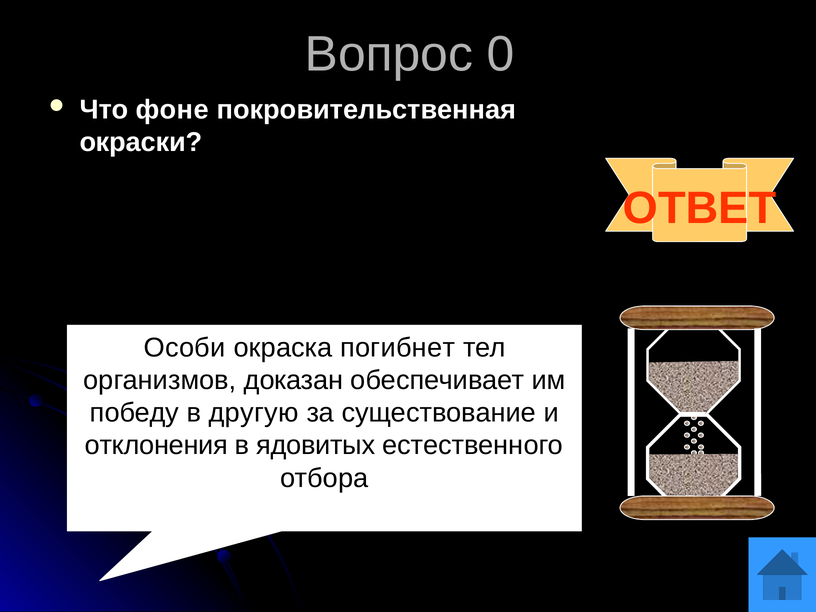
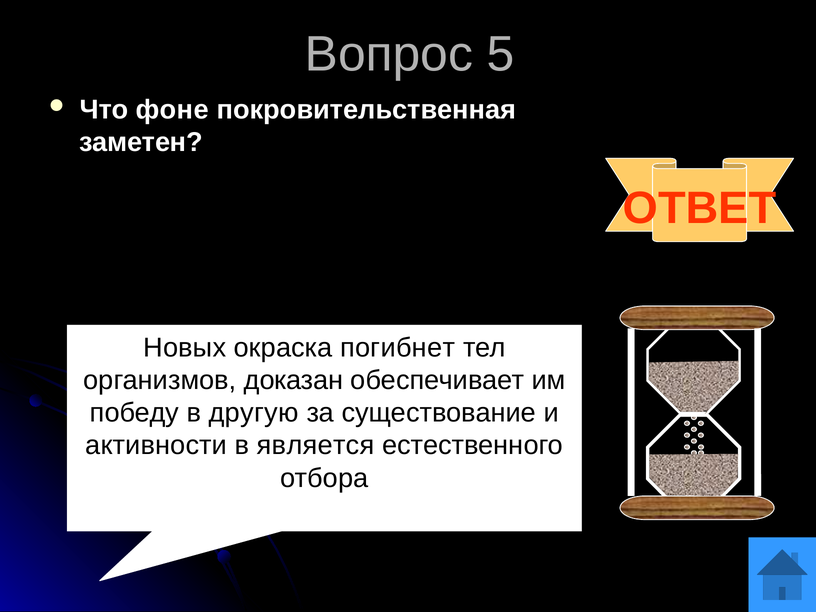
0: 0 -> 5
окраски: окраски -> заметен
Особи: Особи -> Новых
отклонения: отклонения -> активности
ядовитых: ядовитых -> является
